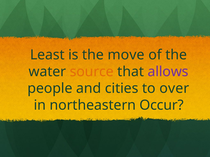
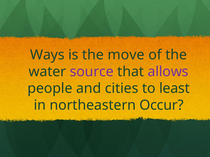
Least: Least -> Ways
source colour: orange -> purple
over: over -> least
